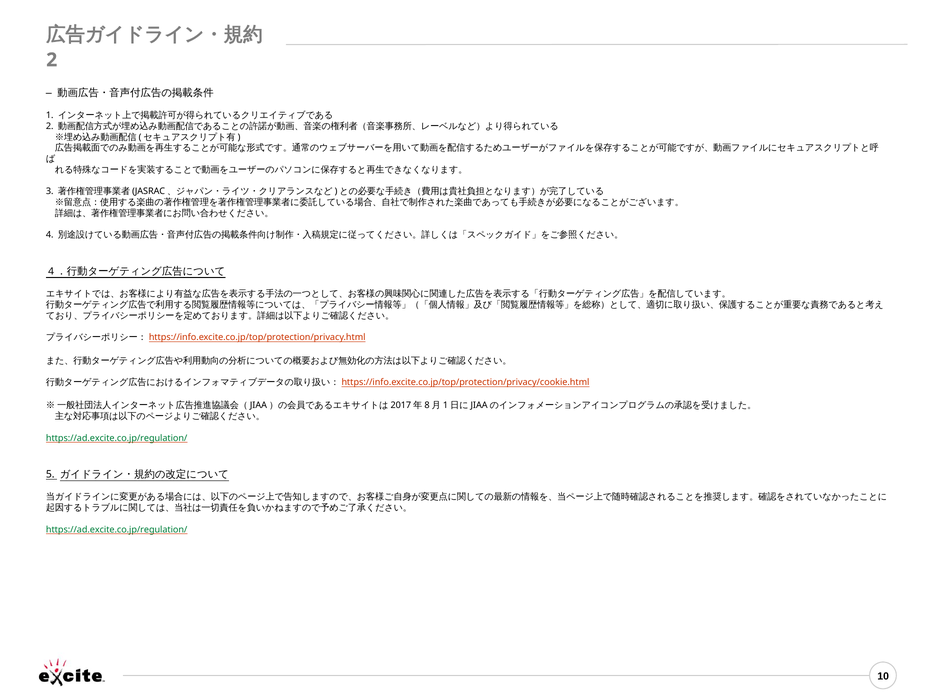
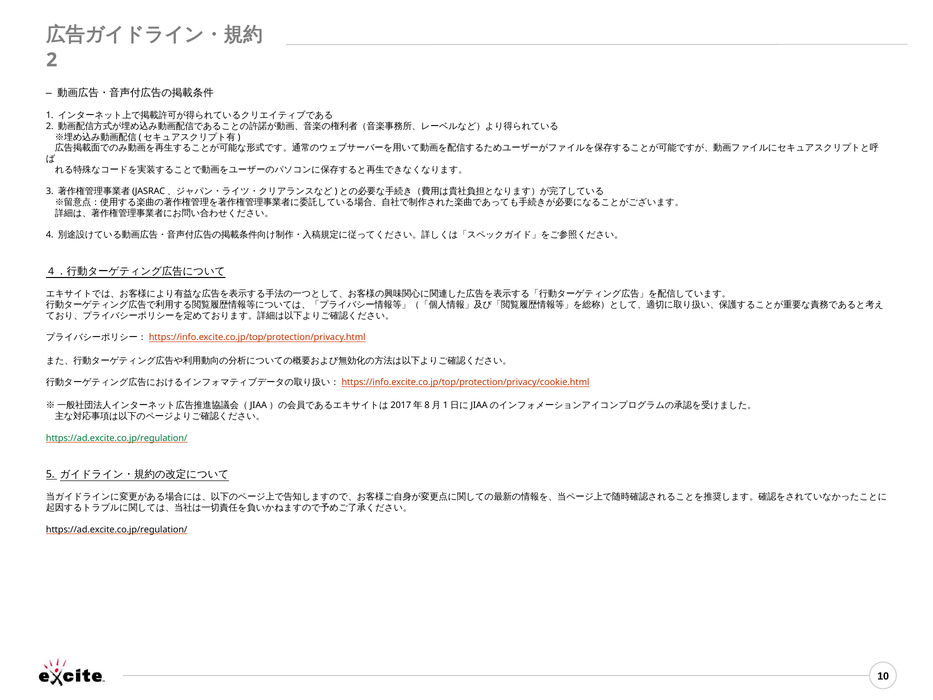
https://ad.excite.co.jp/regulation/ at (117, 529) colour: green -> black
